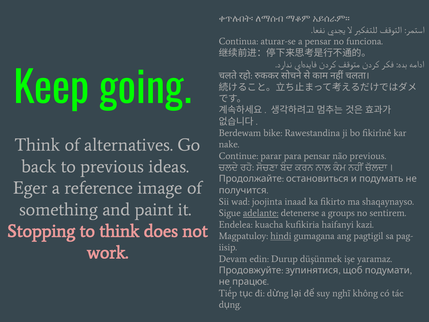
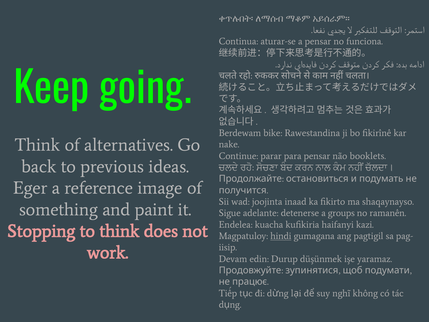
não previous: previous -> booklets
adelante underline: present -> none
sentirem: sentirem -> ramanên
